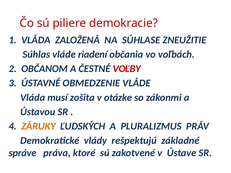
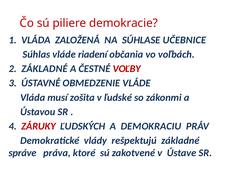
ZNEUŽITIE: ZNEUŽITIE -> UČEBNICE
2 OBČANOM: OBČANOM -> ZÁKLADNÉ
otázke: otázke -> ľudské
ZÁRUKY colour: orange -> red
PLURALIZMUS: PLURALIZMUS -> DEMOKRACIU
